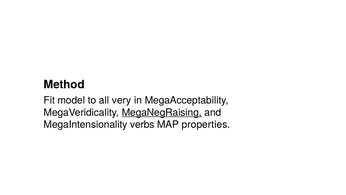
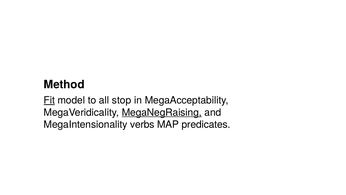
Fit underline: none -> present
very: very -> stop
properties: properties -> predicates
